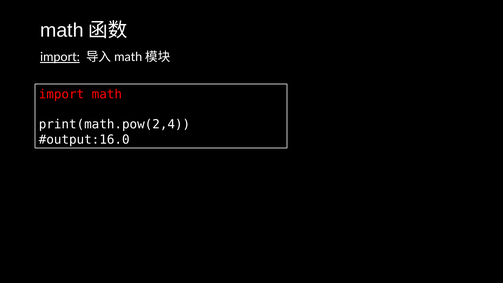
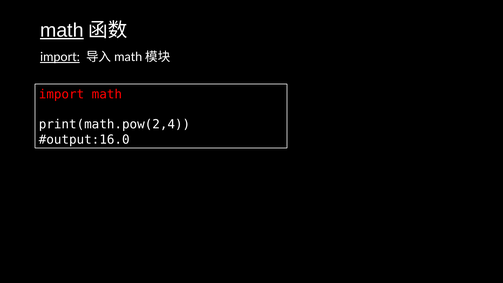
math at (62, 30) underline: none -> present
